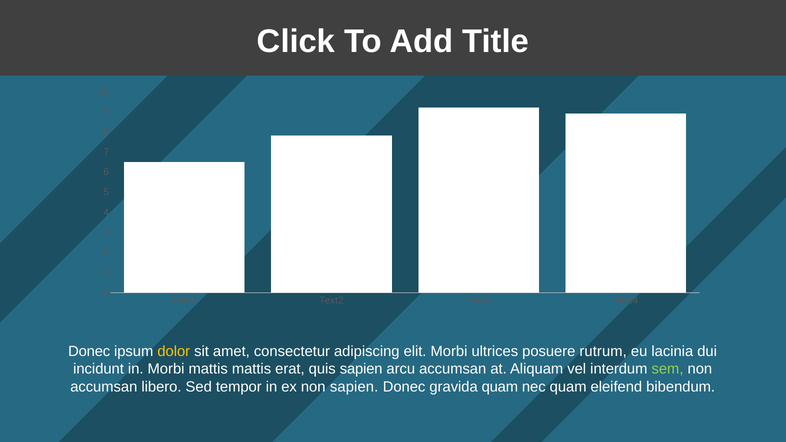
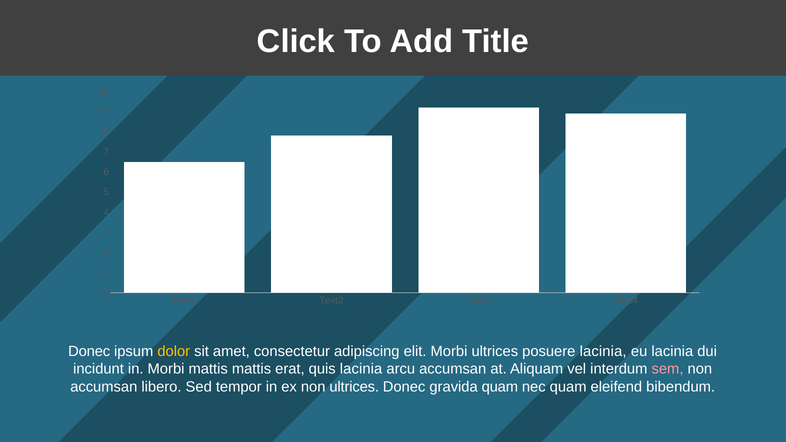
posuere rutrum: rutrum -> lacinia
quis sapien: sapien -> lacinia
sem colour: light green -> pink
non sapien: sapien -> ultrices
